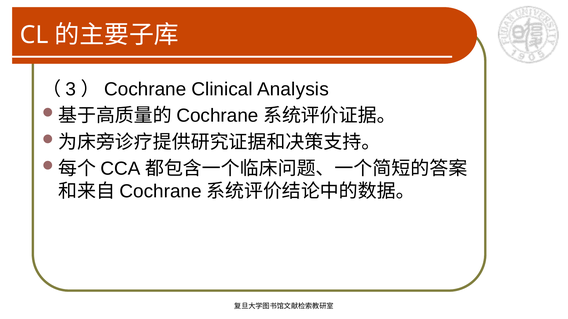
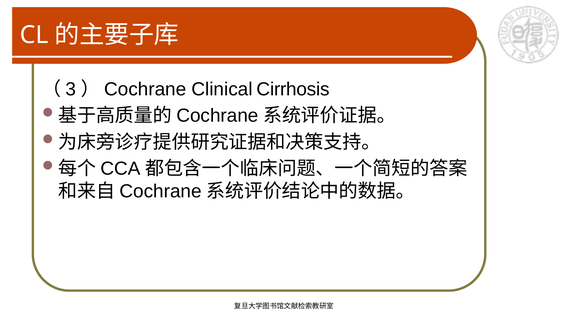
Analysis: Analysis -> Cirrhosis
